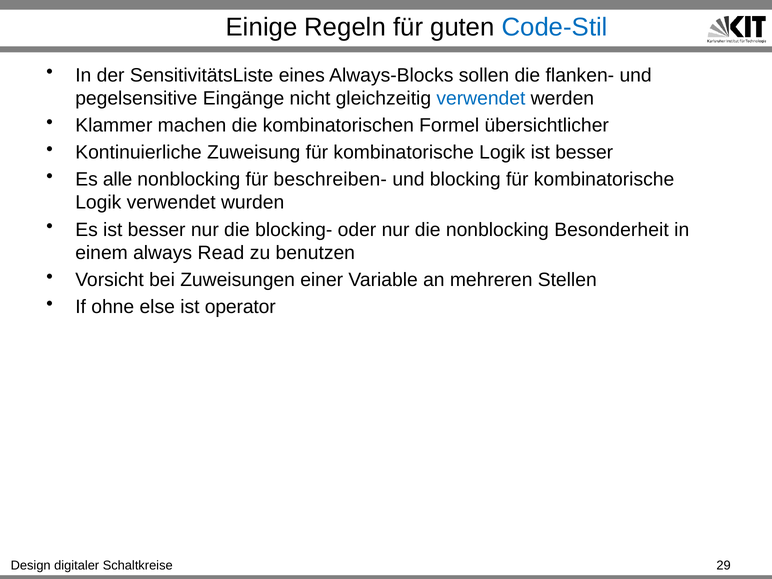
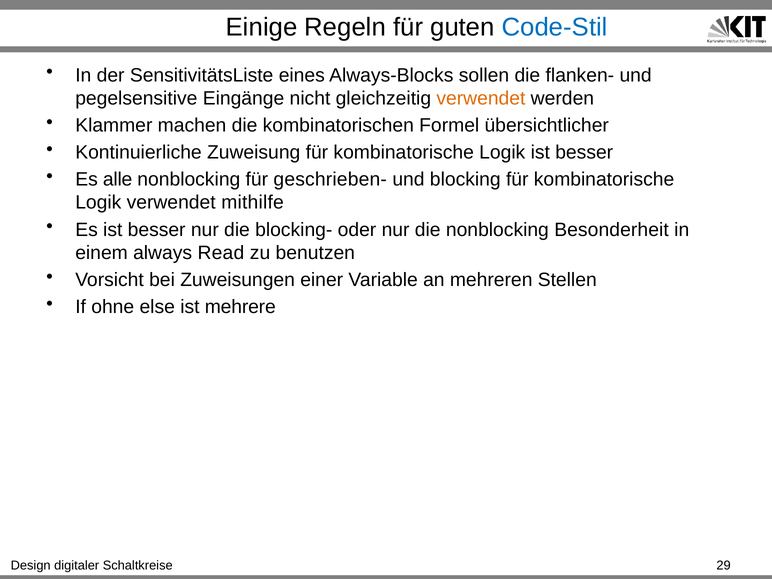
verwendet at (481, 98) colour: blue -> orange
beschreiben-: beschreiben- -> geschrieben-
wurden: wurden -> mithilfe
operator: operator -> mehrere
